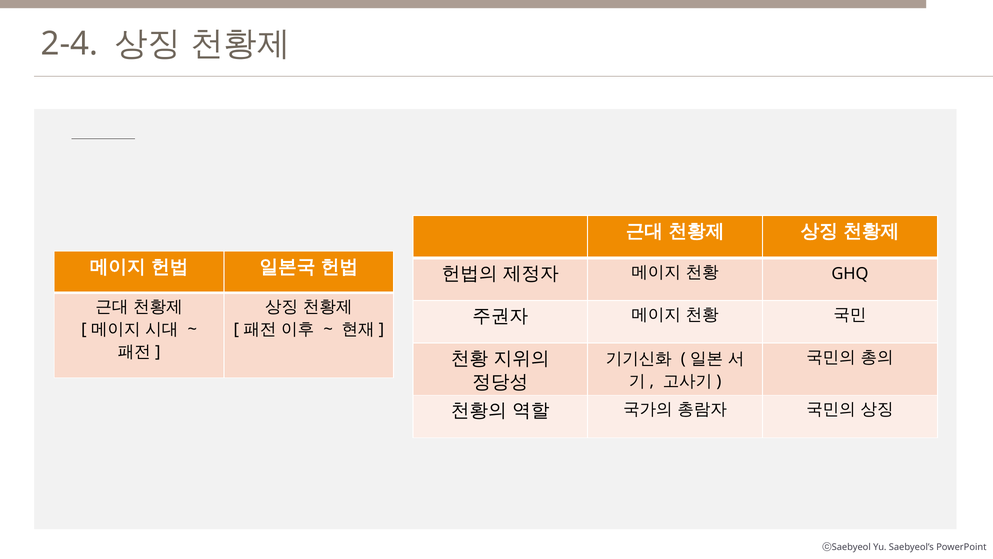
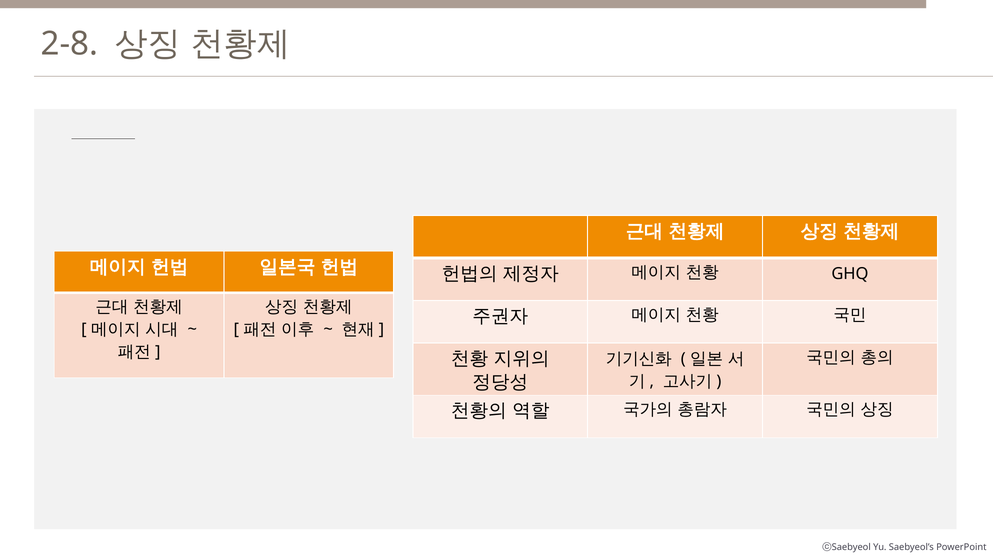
2-4: 2-4 -> 2-8
